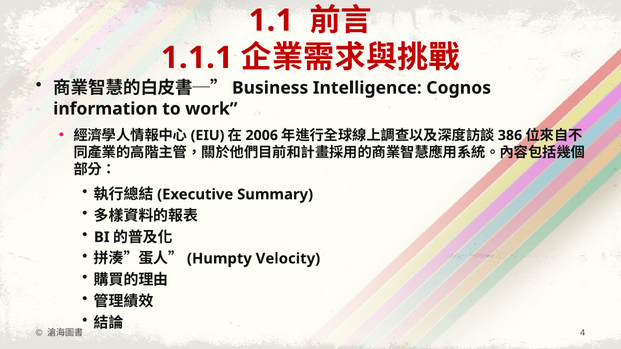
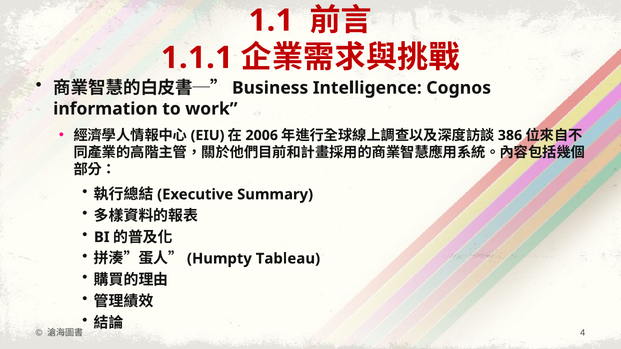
Velocity: Velocity -> Tableau
